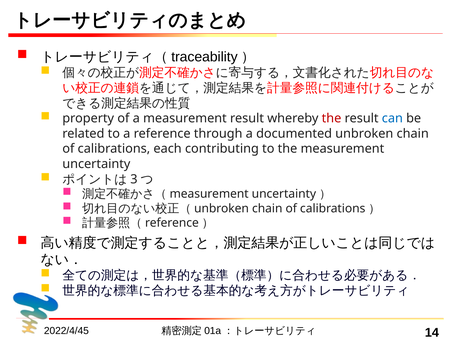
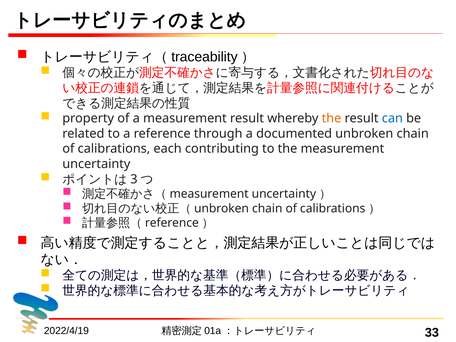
the at (332, 118) colour: red -> orange
2022/4/45: 2022/4/45 -> 2022/4/19
14: 14 -> 33
